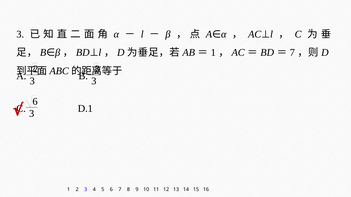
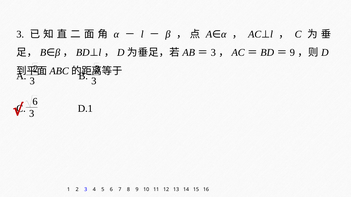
1 at (213, 53): 1 -> 3
7 at (292, 53): 7 -> 9
